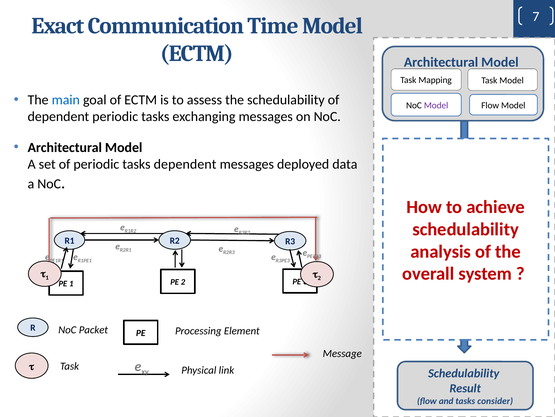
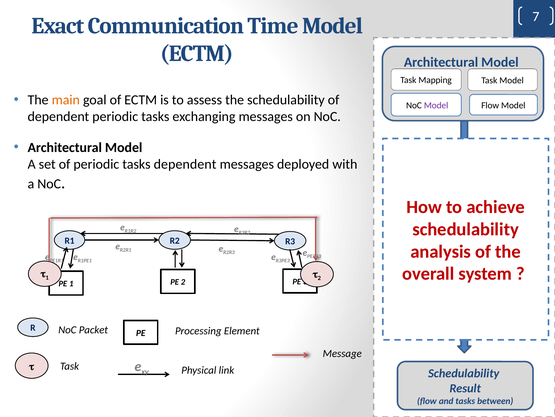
main colour: blue -> orange
data: data -> with
consider: consider -> between
